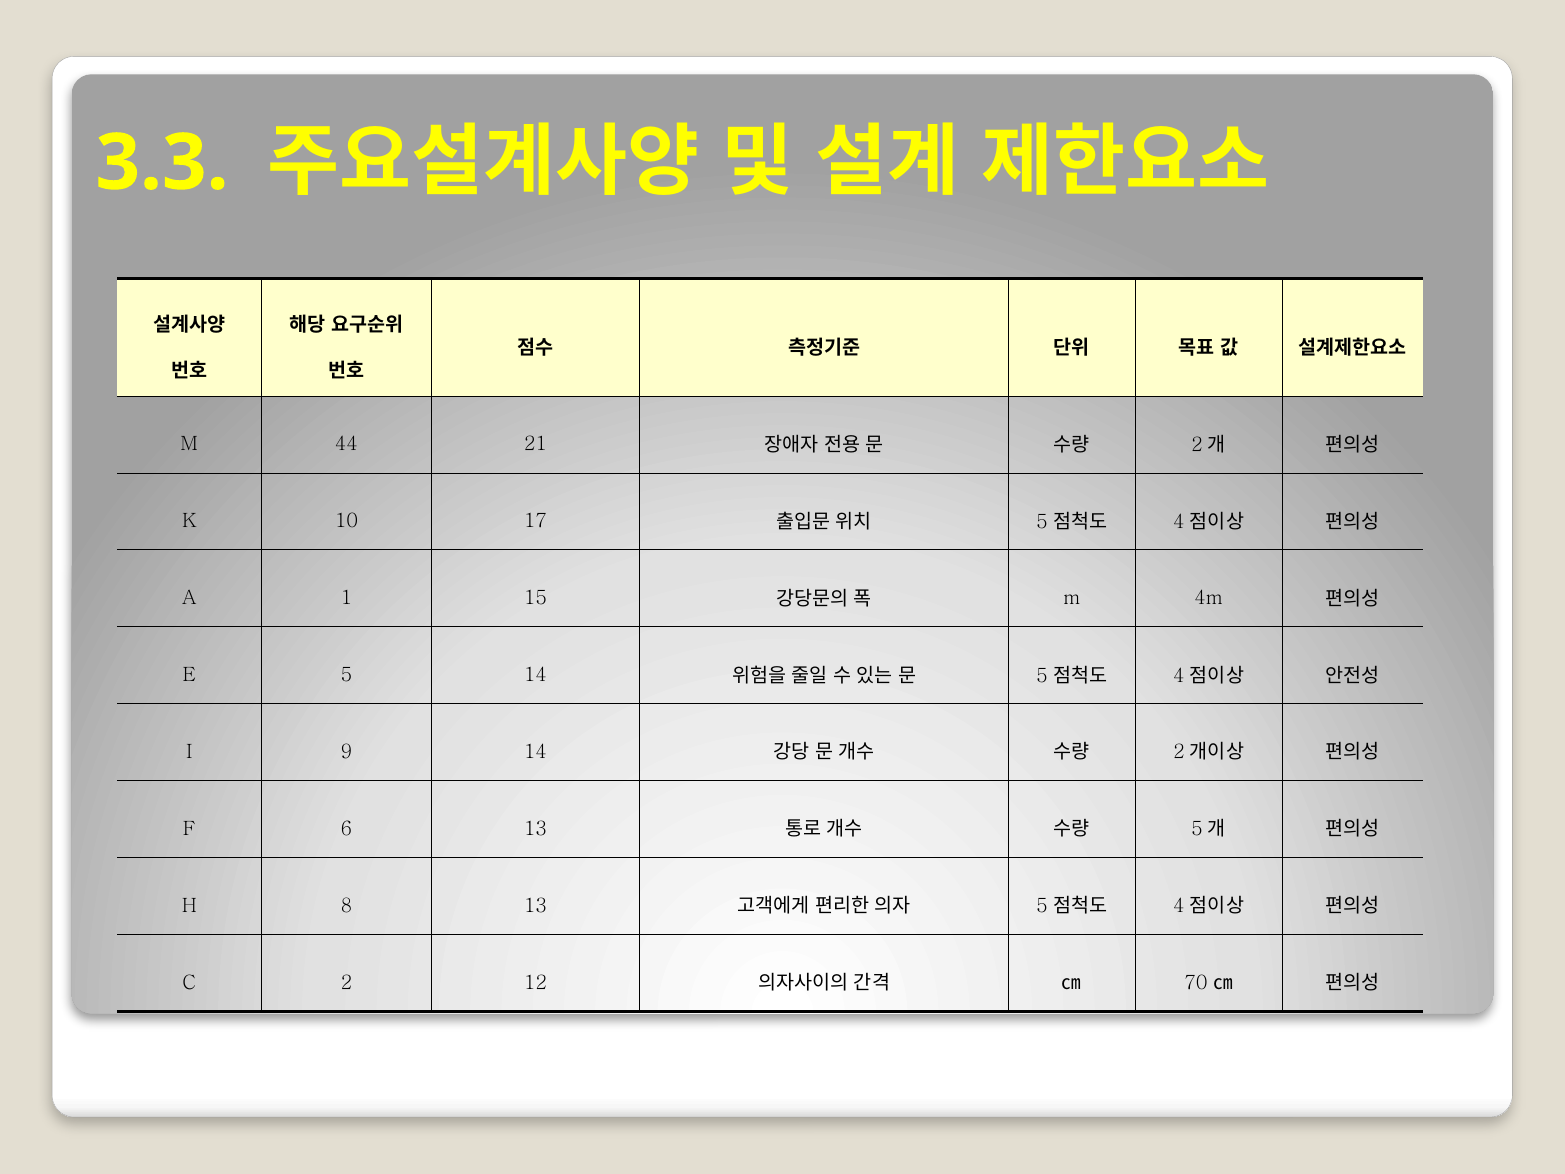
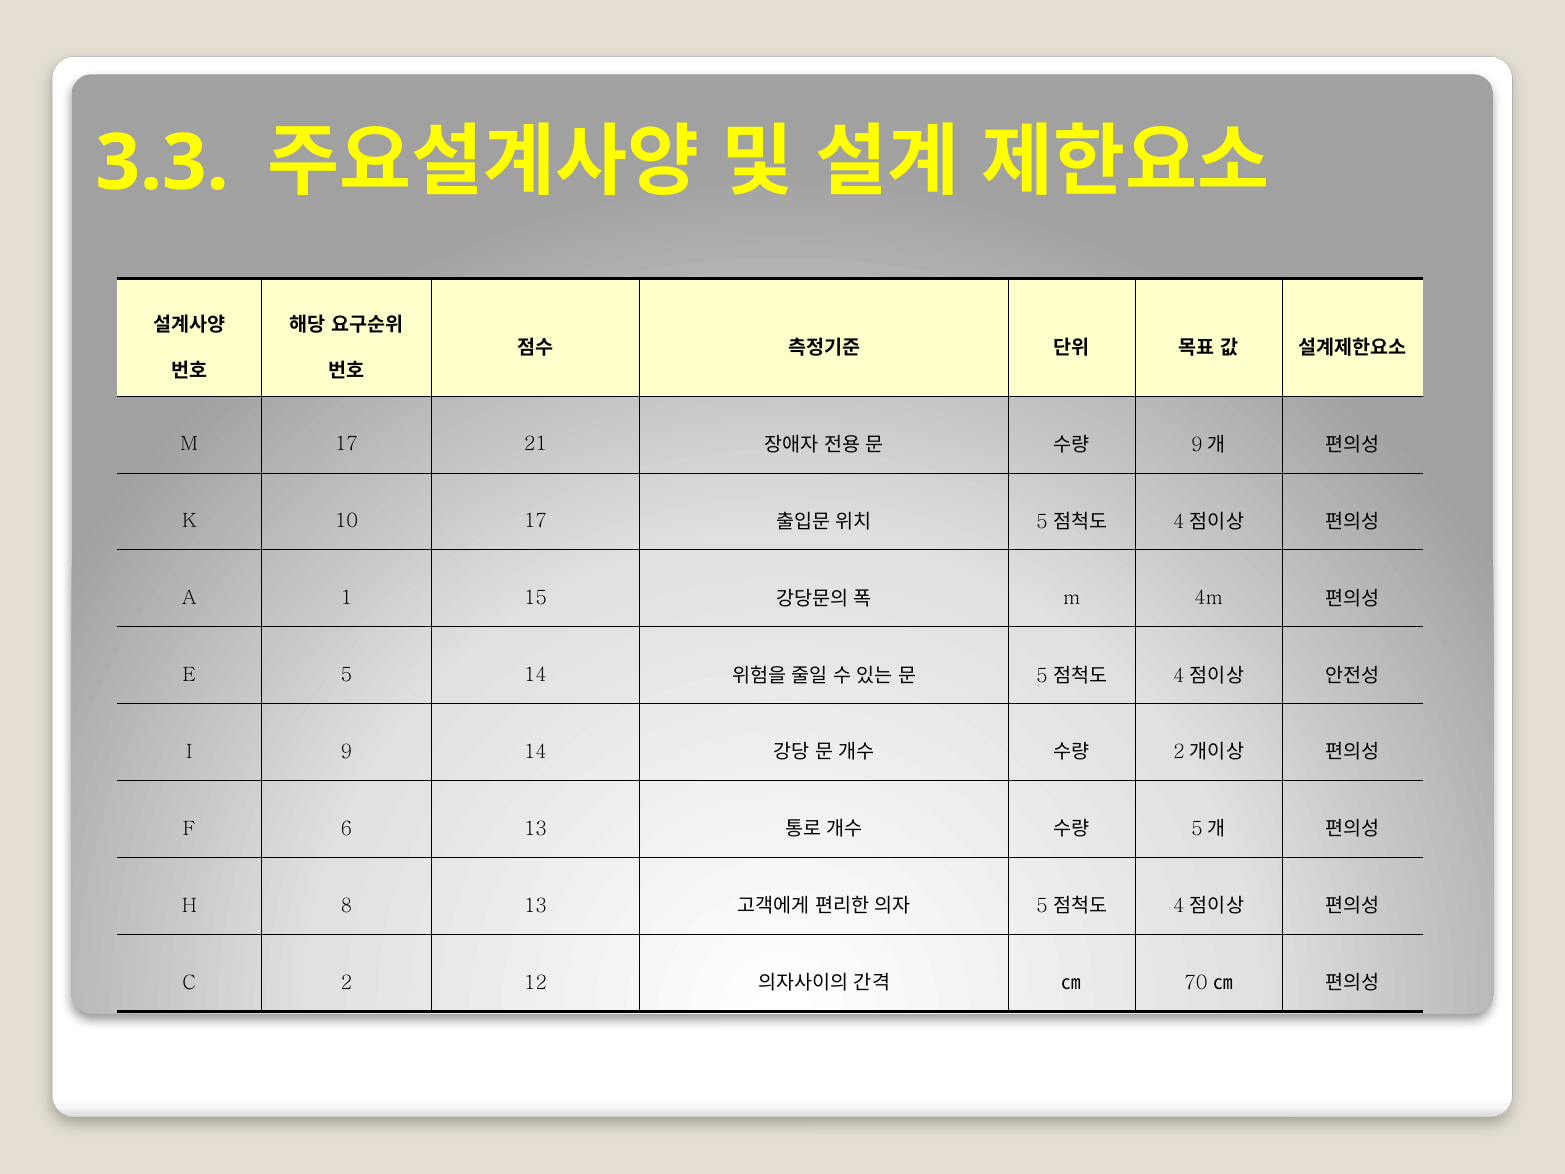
M 44: 44 -> 17
2 at (1197, 445): 2 -> 9
